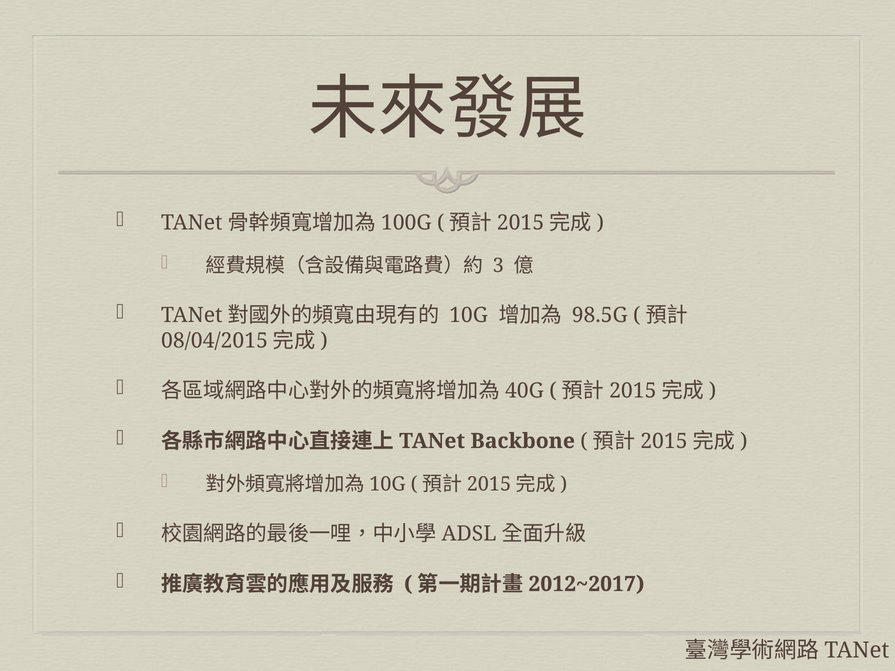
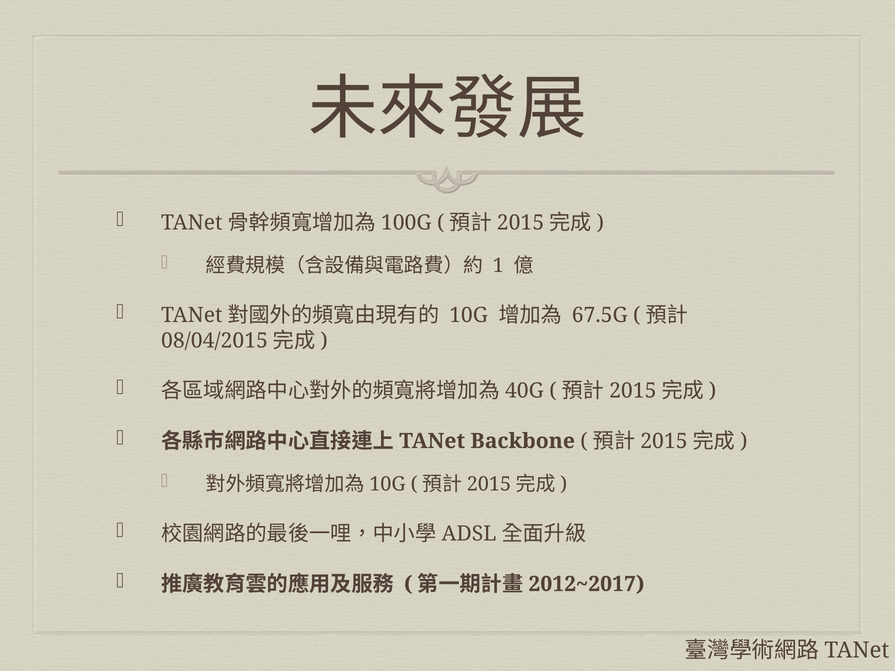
3: 3 -> 1
98.5G: 98.5G -> 67.5G
